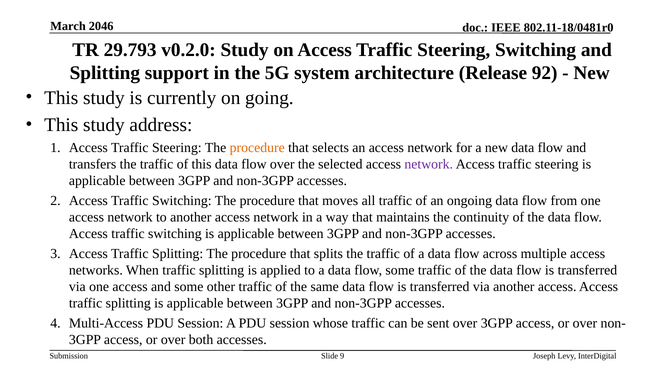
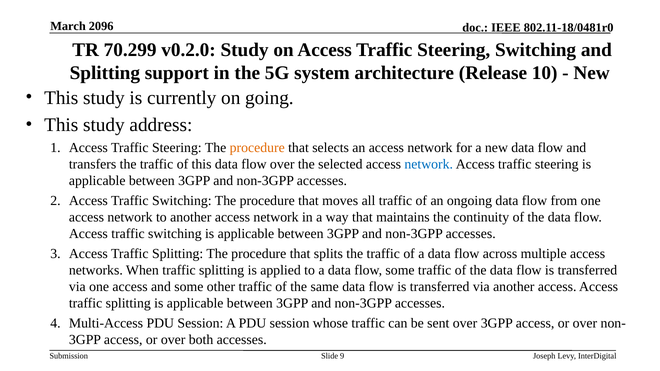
2046: 2046 -> 2096
29.793: 29.793 -> 70.299
92: 92 -> 10
network at (429, 164) colour: purple -> blue
